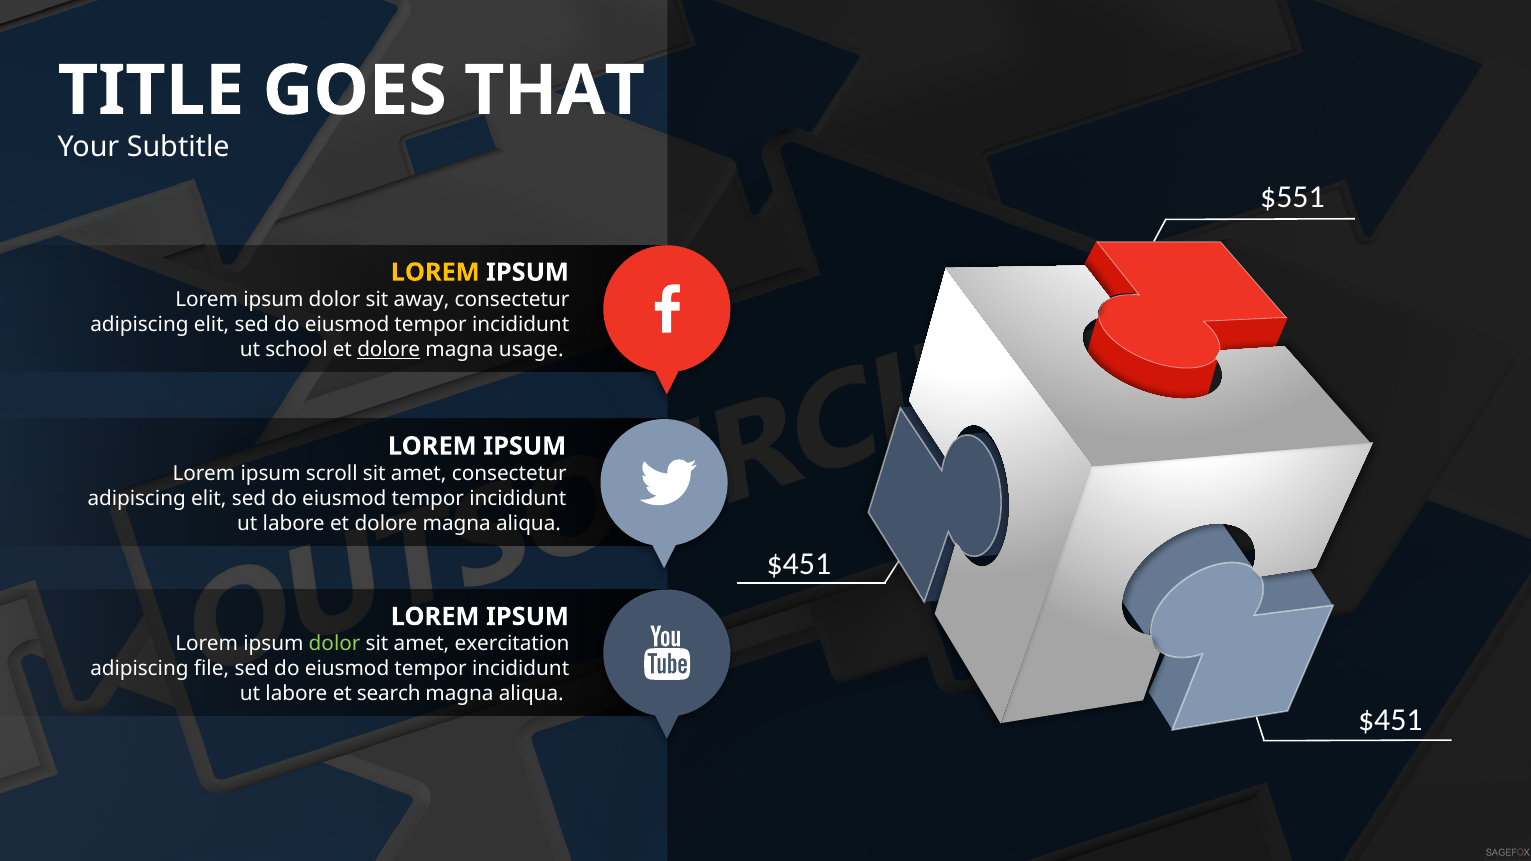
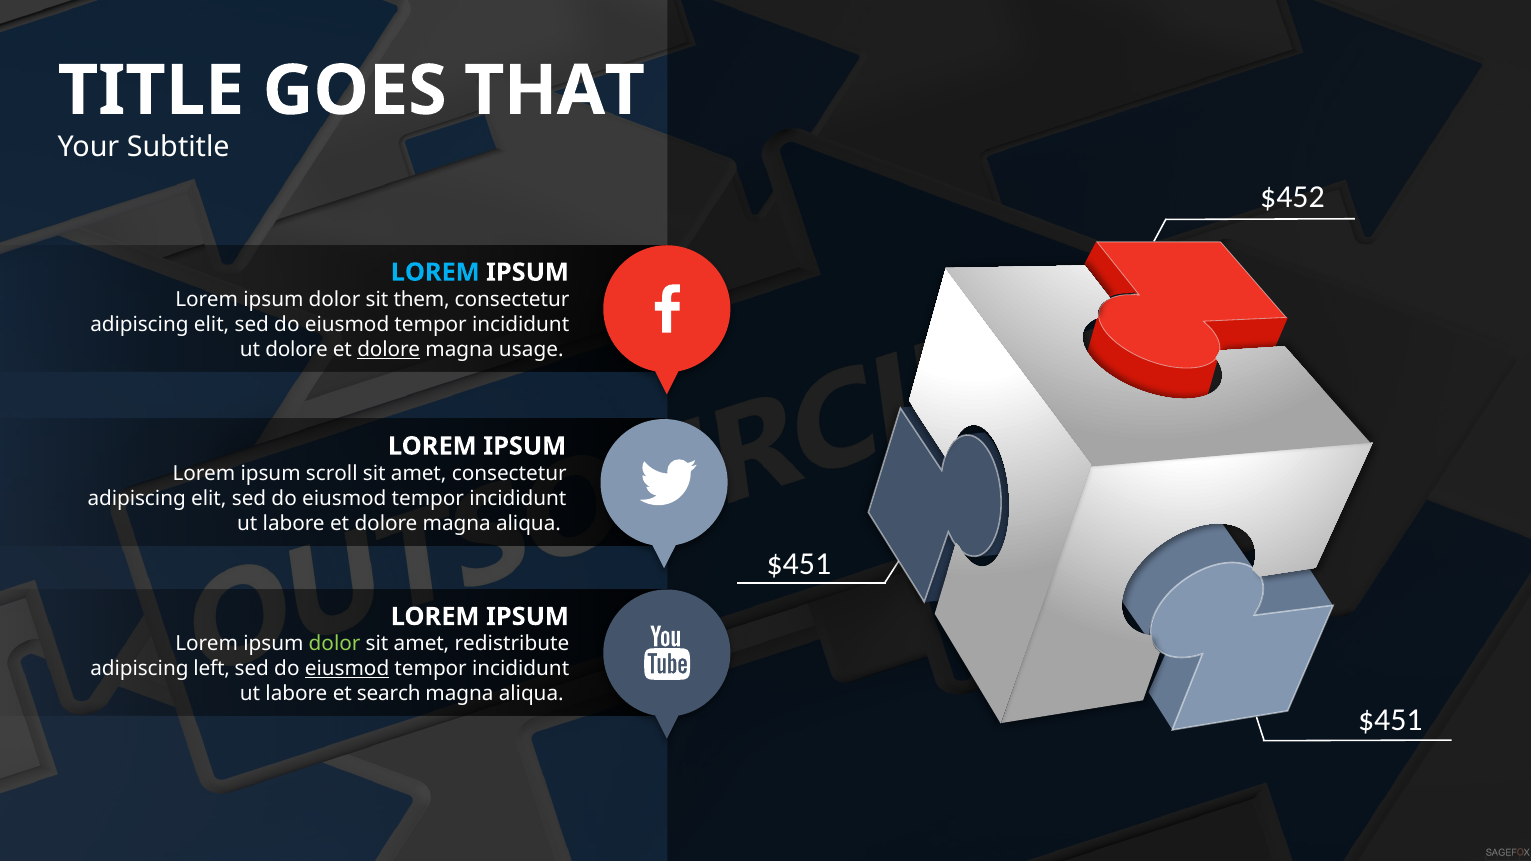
$551: $551 -> $452
LOREM at (435, 272) colour: yellow -> light blue
away: away -> them
ut school: school -> dolore
exercitation: exercitation -> redistribute
file: file -> left
eiusmod at (347, 669) underline: none -> present
